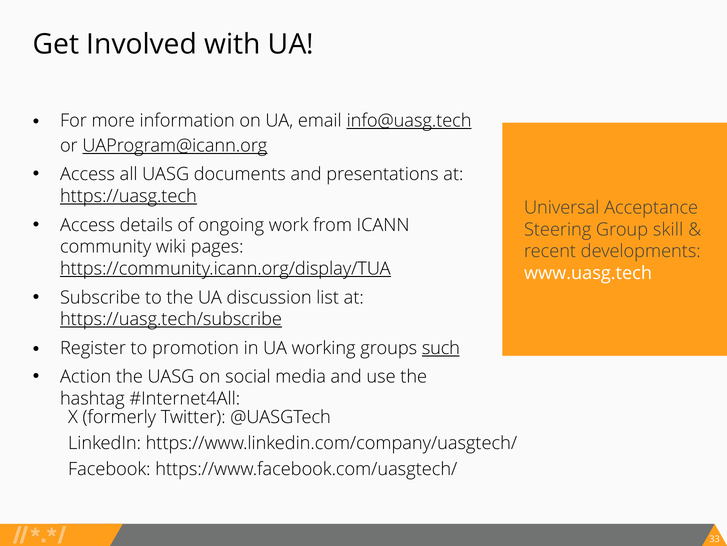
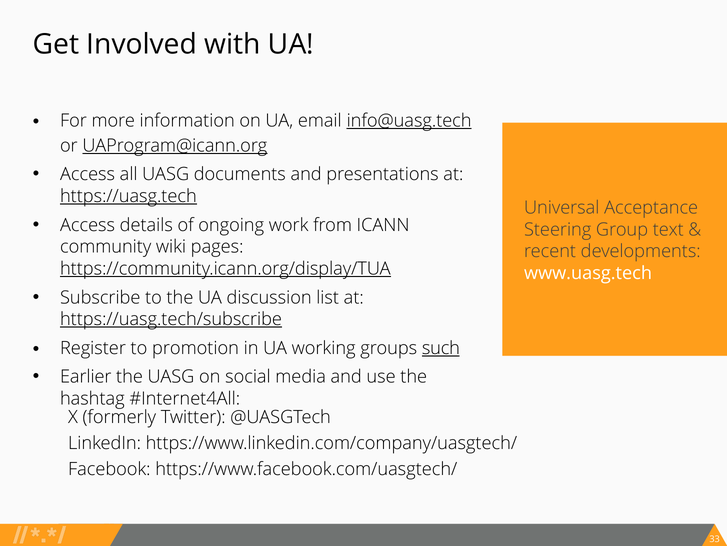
skill: skill -> text
Action: Action -> Earlier
